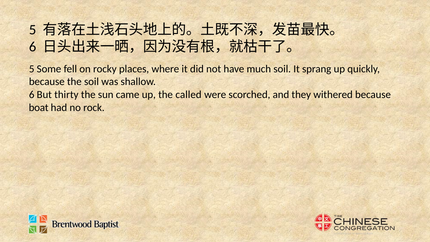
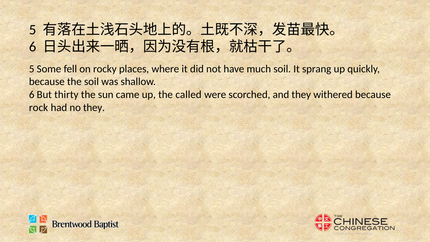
boat: boat -> rock
no rock: rock -> they
